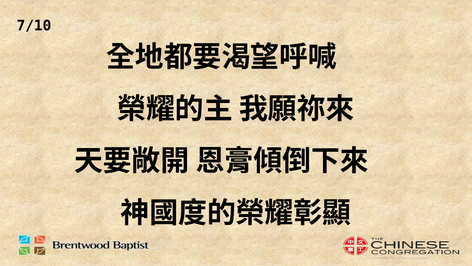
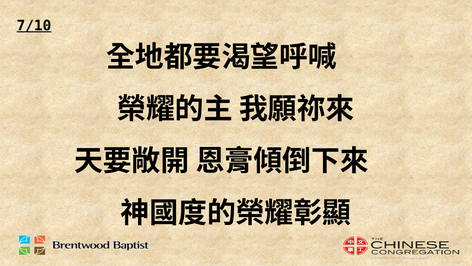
7/10 underline: none -> present
